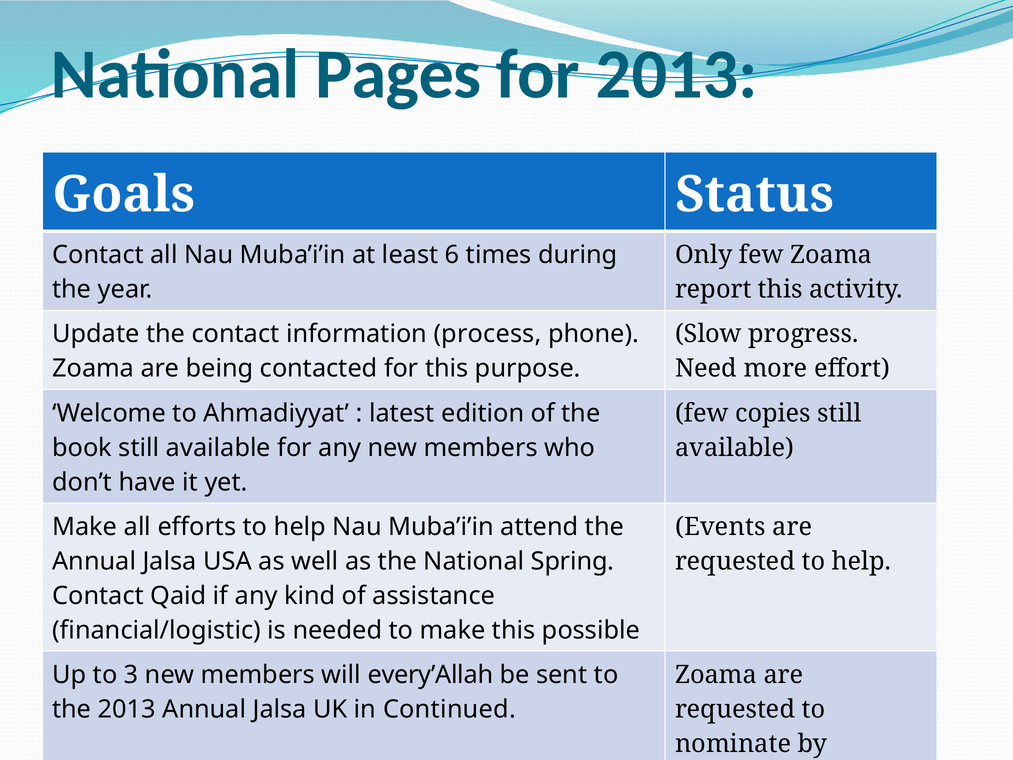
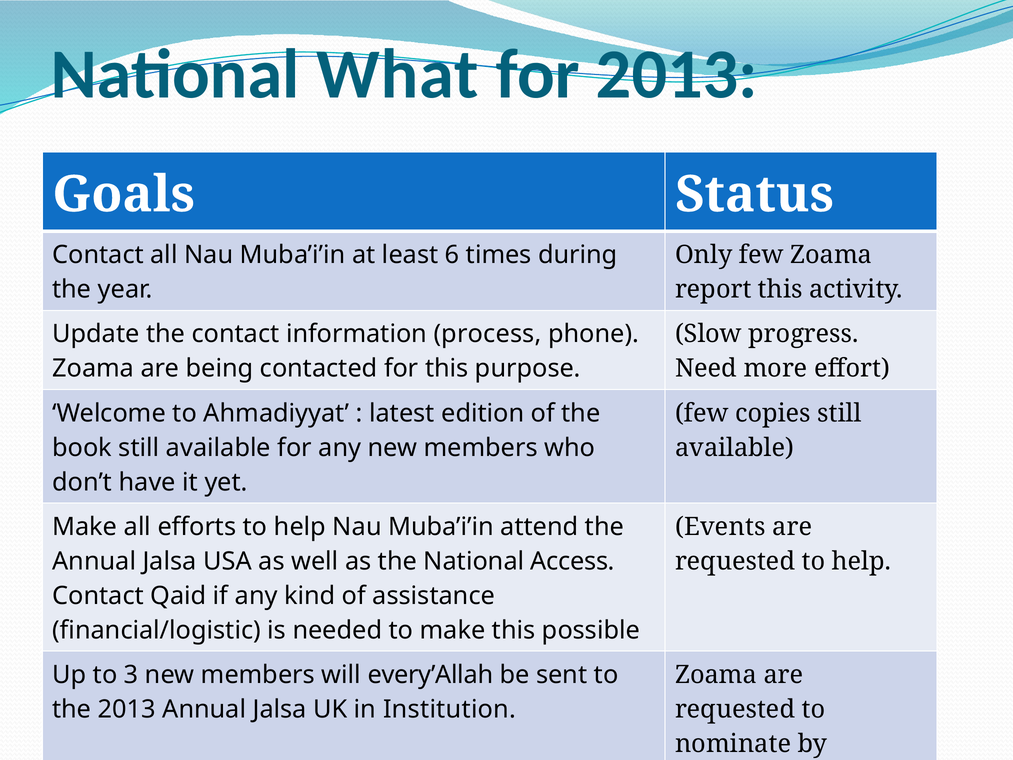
Pages: Pages -> What
Spring: Spring -> Access
Continued: Continued -> Institution
